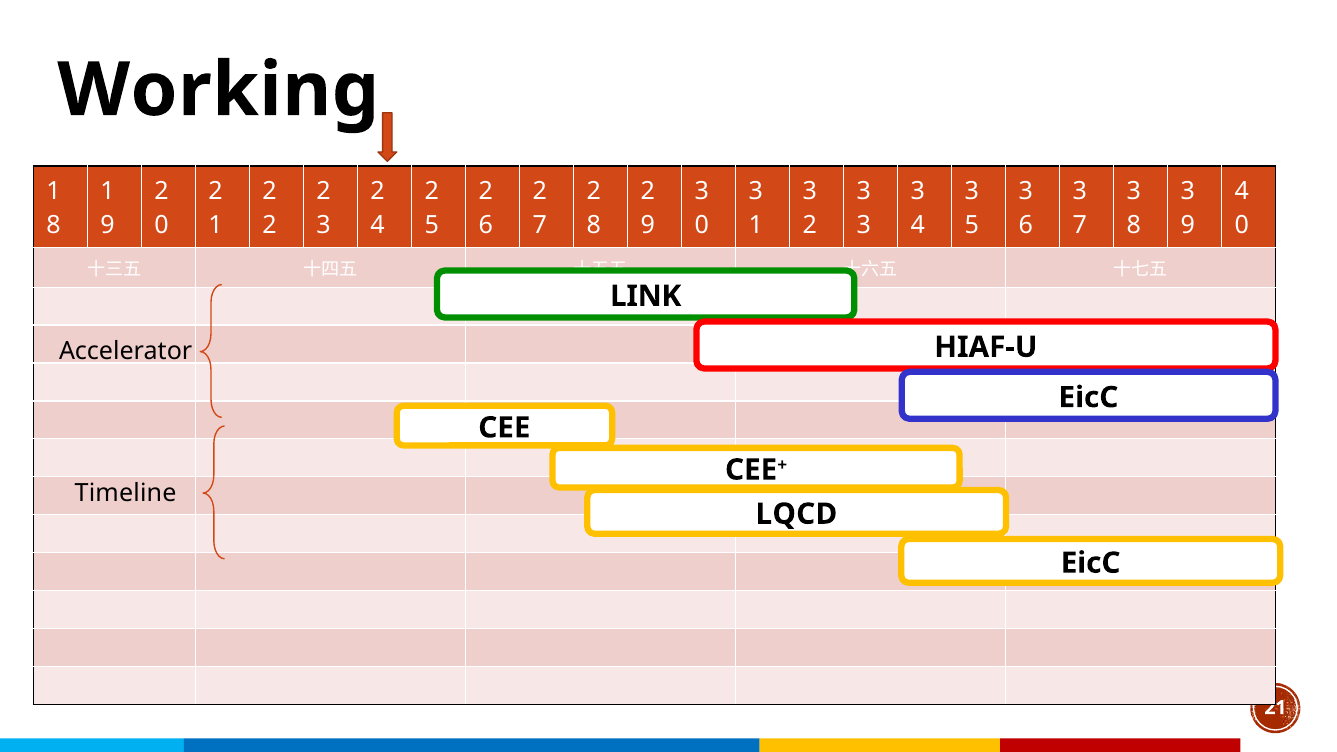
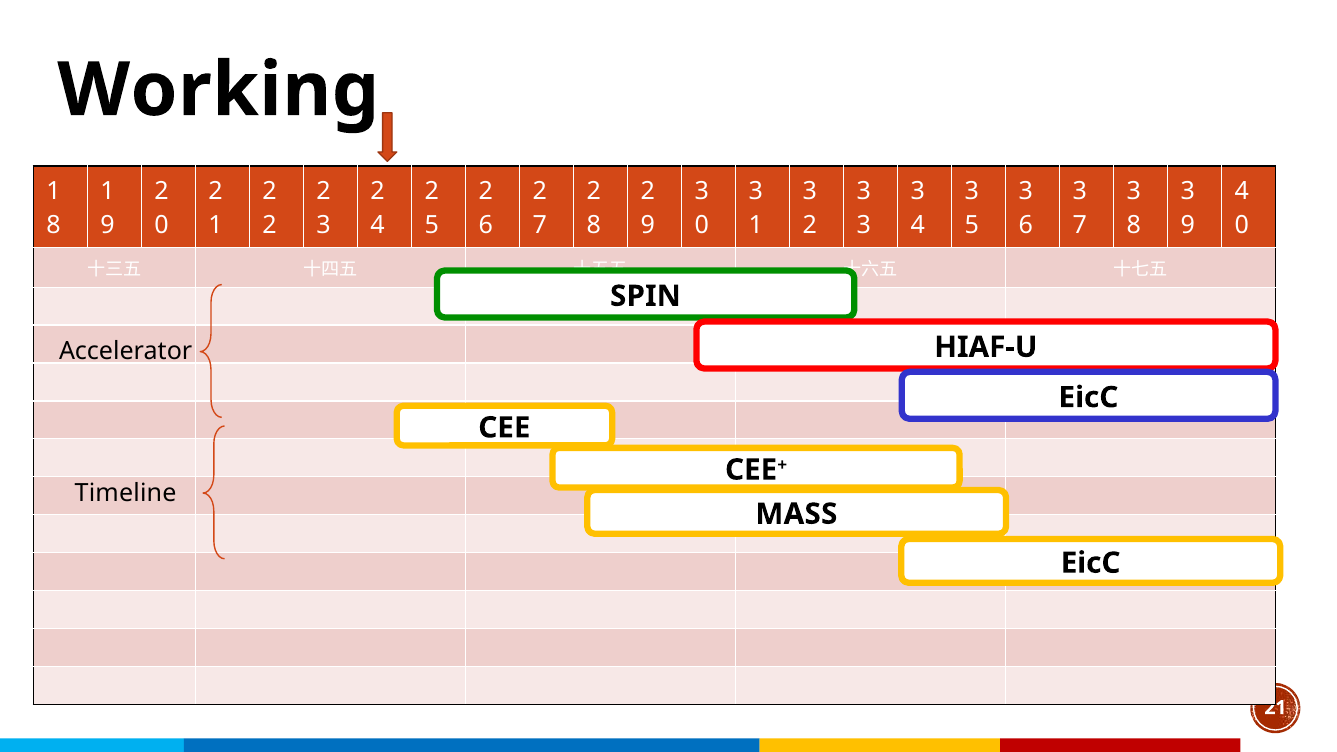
LINK: LINK -> SPIN
LQCD: LQCD -> MASS
